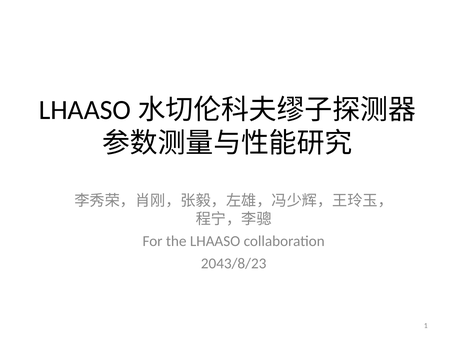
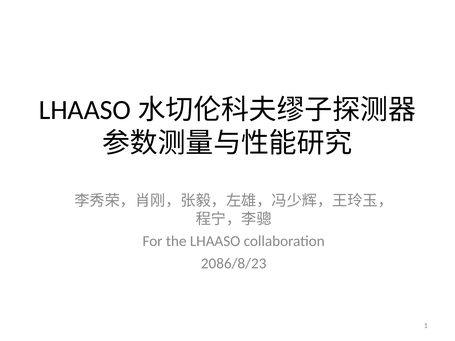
2043/8/23: 2043/8/23 -> 2086/8/23
